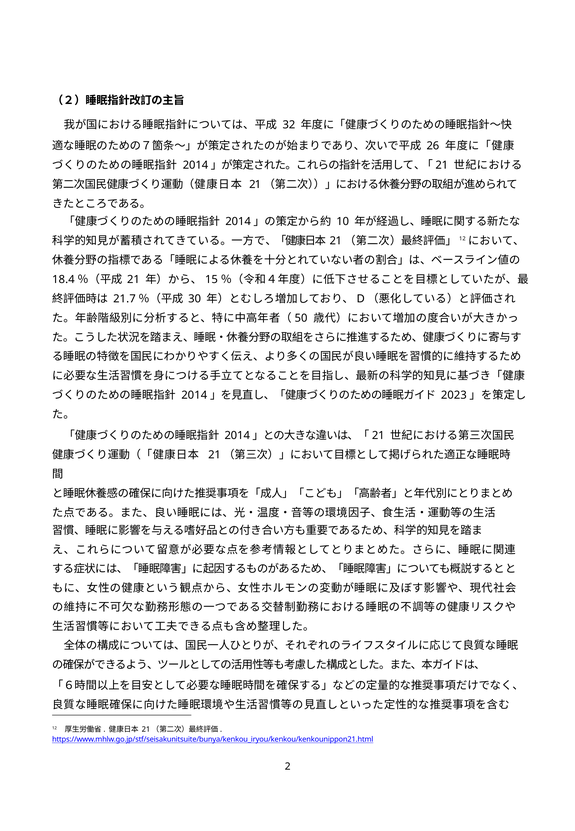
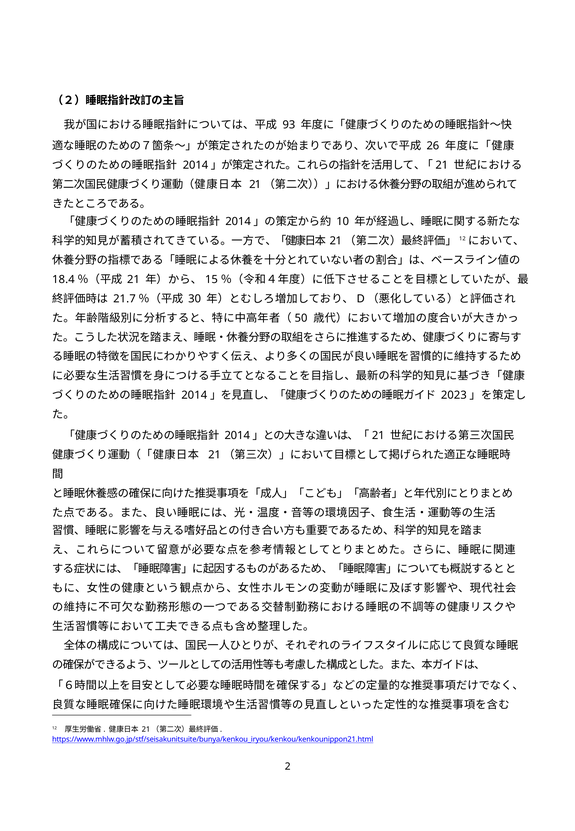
32: 32 -> 93
